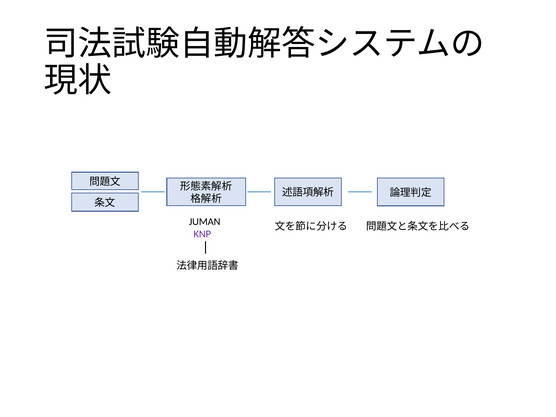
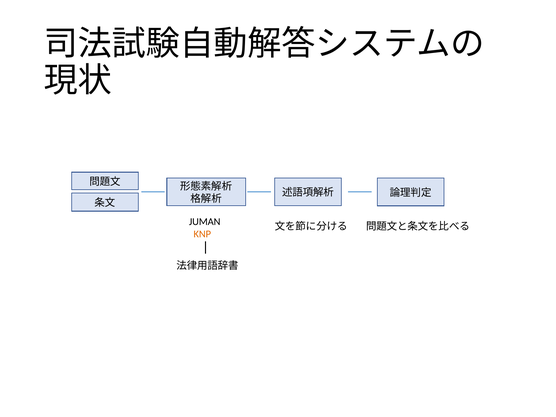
KNP colour: purple -> orange
